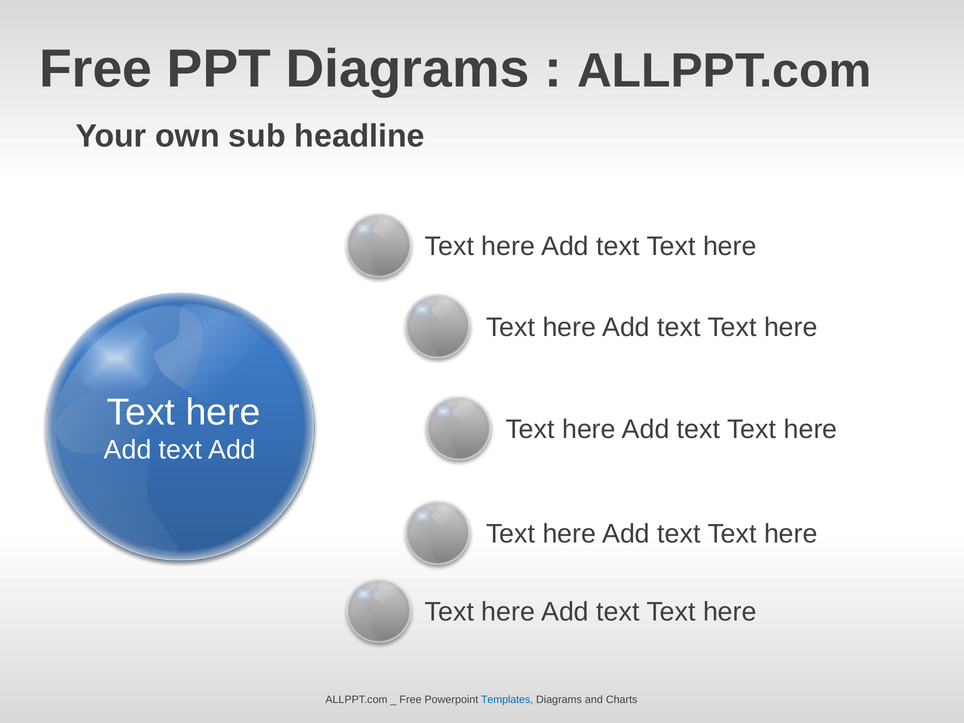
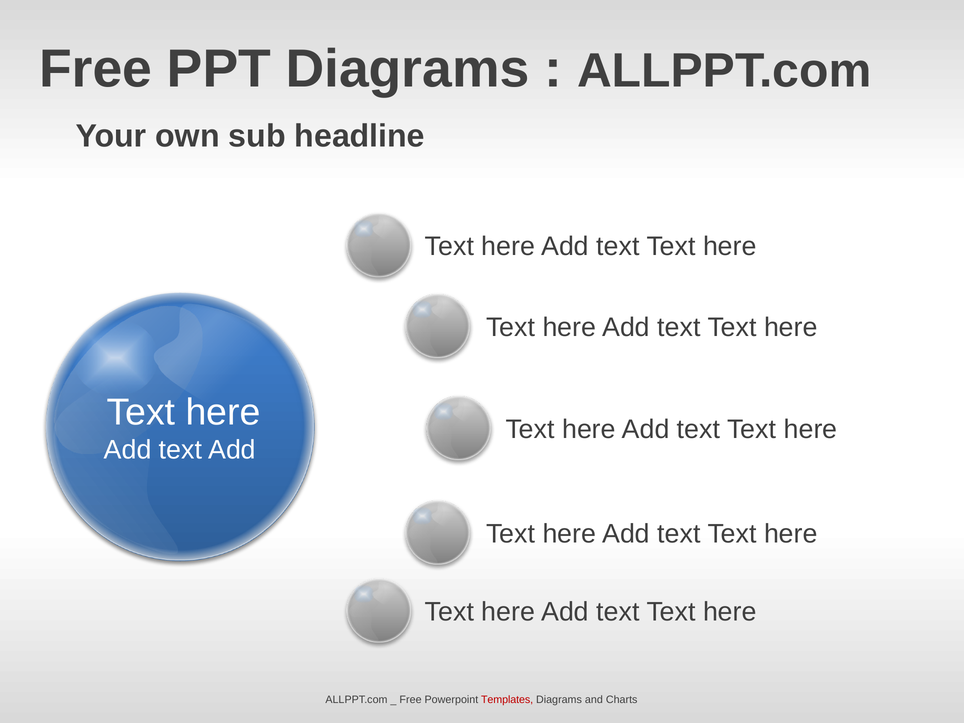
Templates colour: blue -> red
